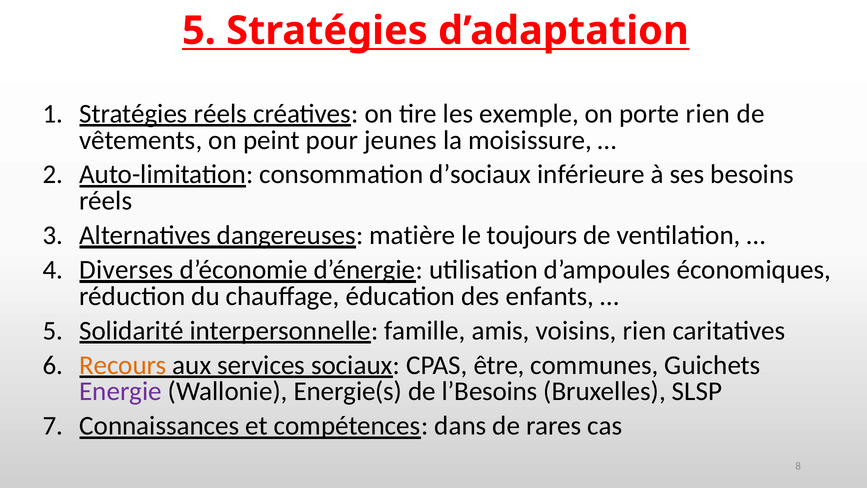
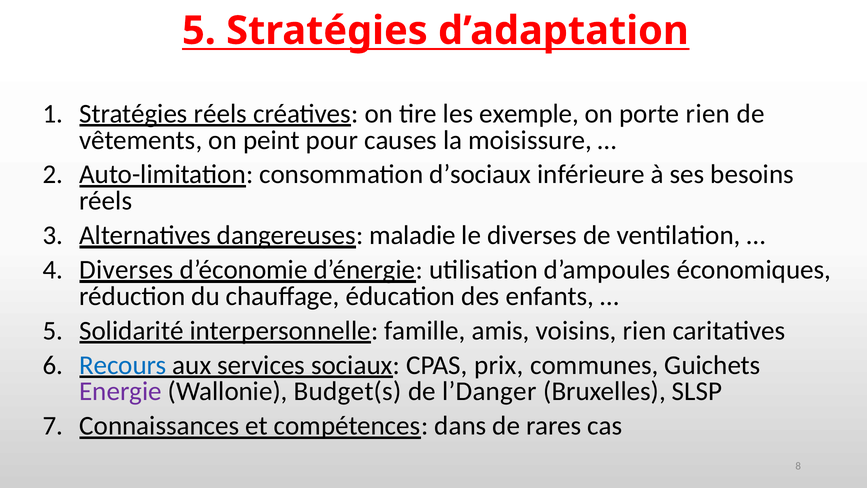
jeunes: jeunes -> causes
matière: matière -> maladie
le toujours: toujours -> diverses
Recours colour: orange -> blue
être: être -> prix
Energie(s: Energie(s -> Budget(s
l’Besoins: l’Besoins -> l’Danger
